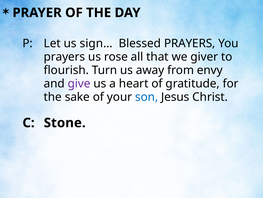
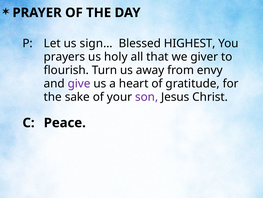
Blessed PRAYERS: PRAYERS -> HIGHEST
rose: rose -> holy
son colour: blue -> purple
Stone: Stone -> Peace
